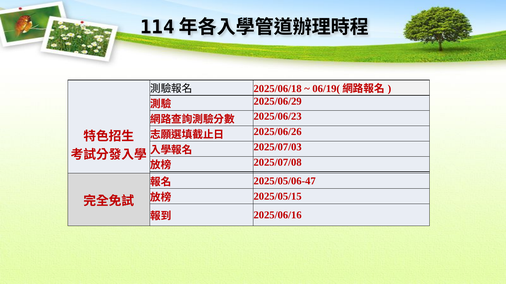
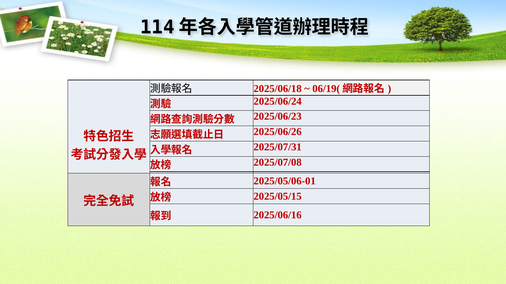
2025/06/29: 2025/06/29 -> 2025/06/24
2025/07/03: 2025/07/03 -> 2025/07/31
2025/05/06-47: 2025/05/06-47 -> 2025/05/06-01
